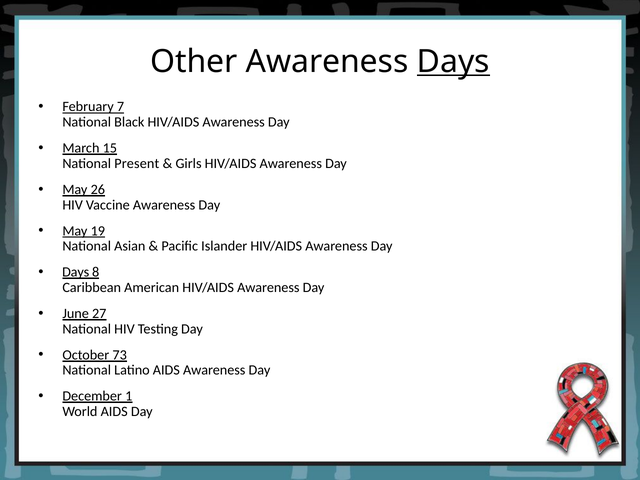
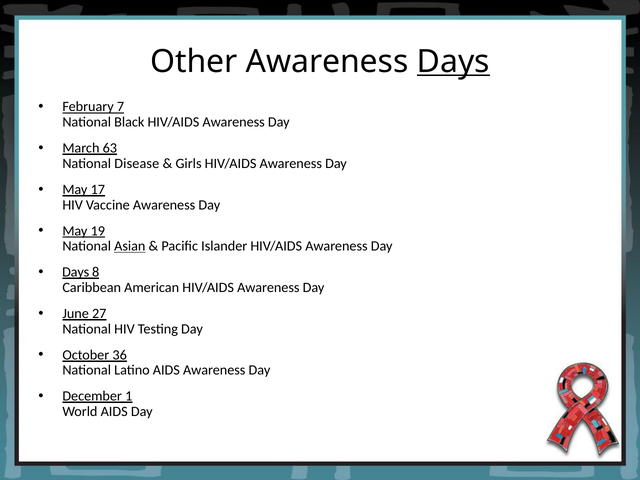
15: 15 -> 63
Present: Present -> Disease
26: 26 -> 17
Asian underline: none -> present
73: 73 -> 36
